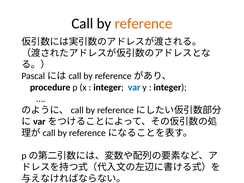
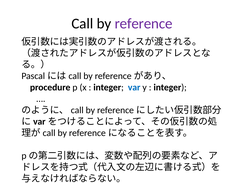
reference colour: orange -> purple
